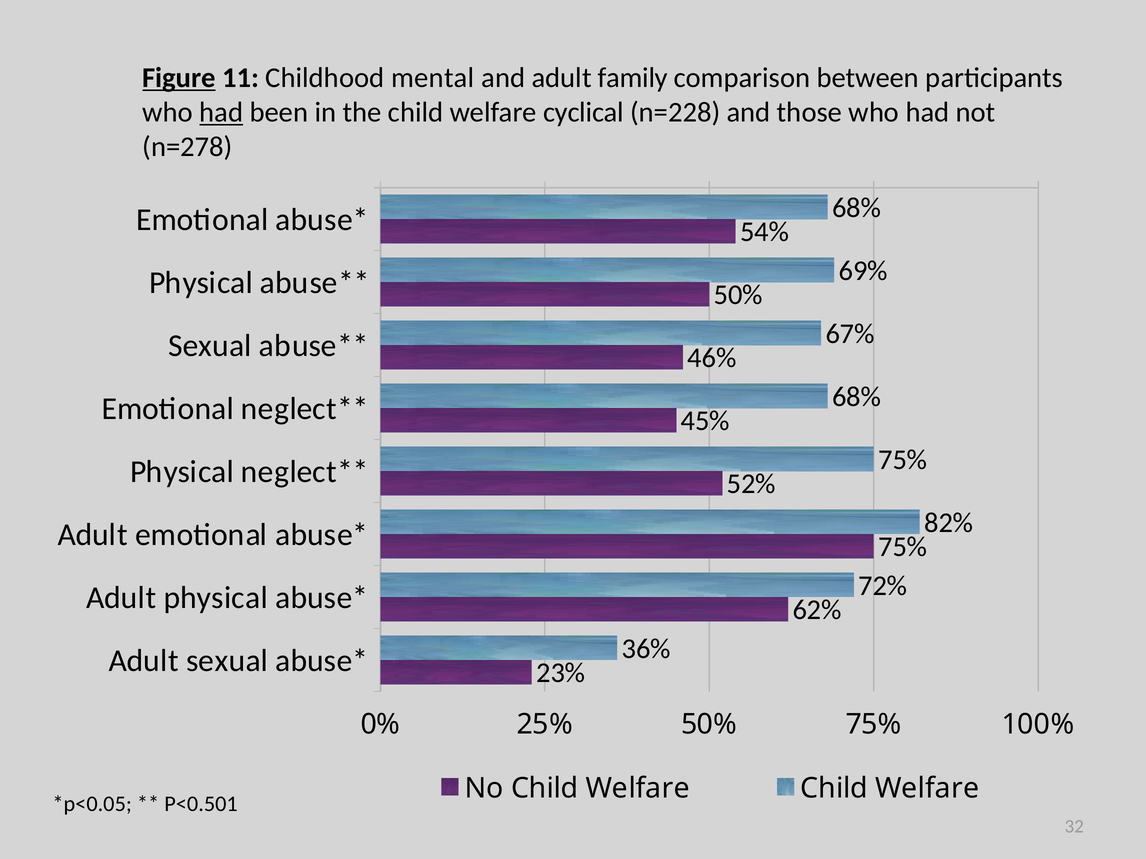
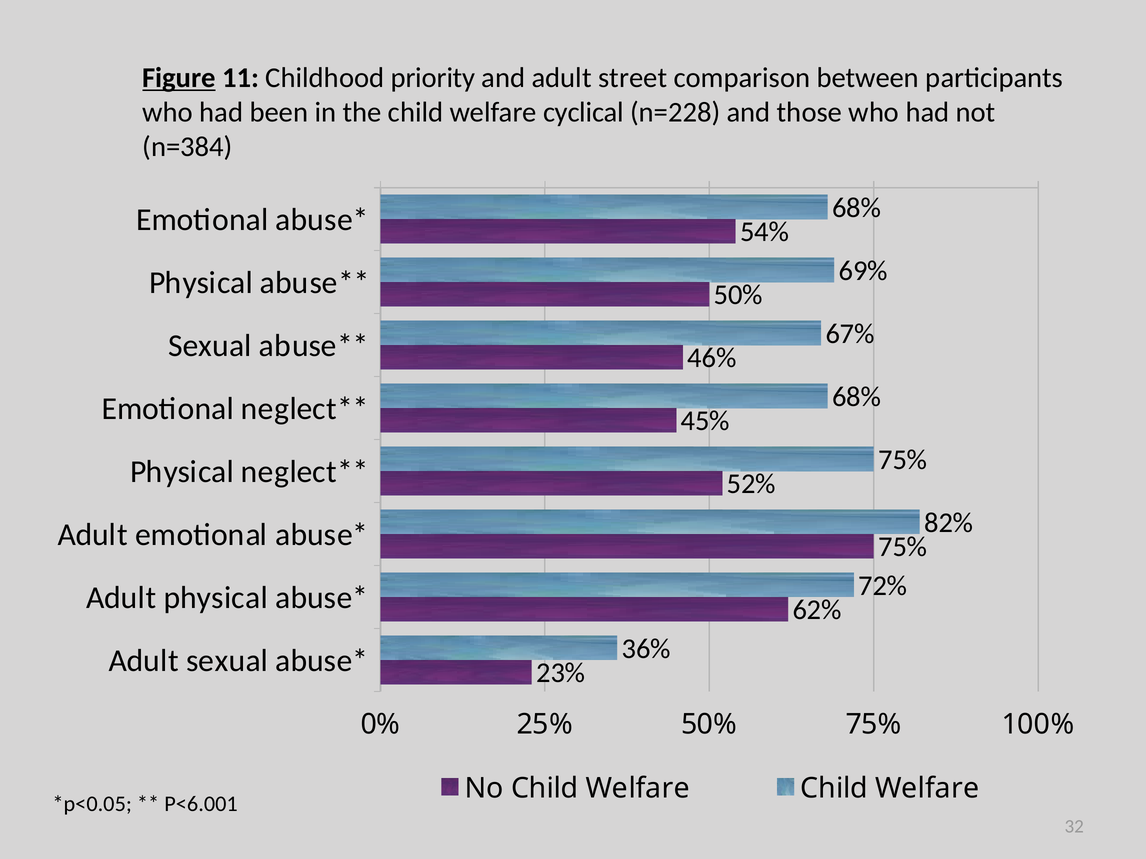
mental: mental -> priority
family: family -> street
had at (221, 112) underline: present -> none
n=278: n=278 -> n=384
P<0.501: P<0.501 -> P<6.001
